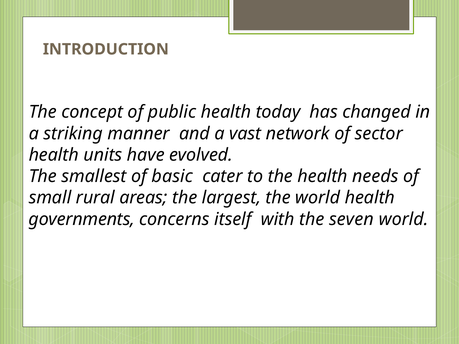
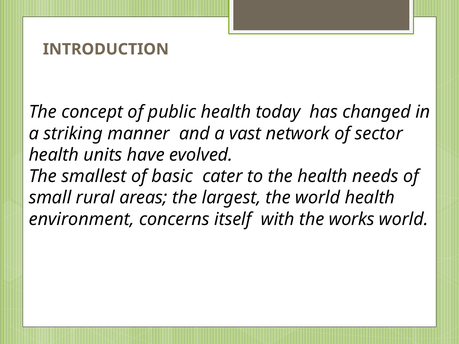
governments: governments -> environment
seven: seven -> works
